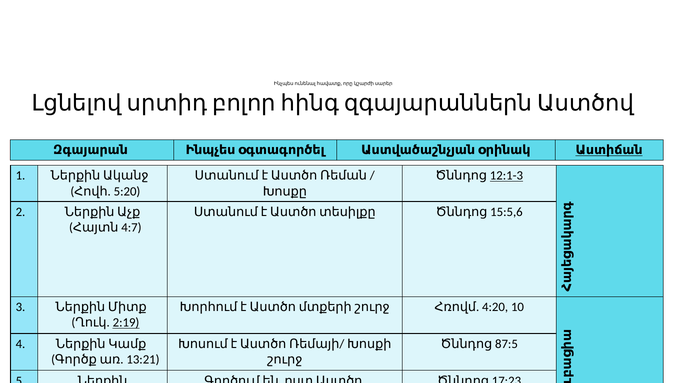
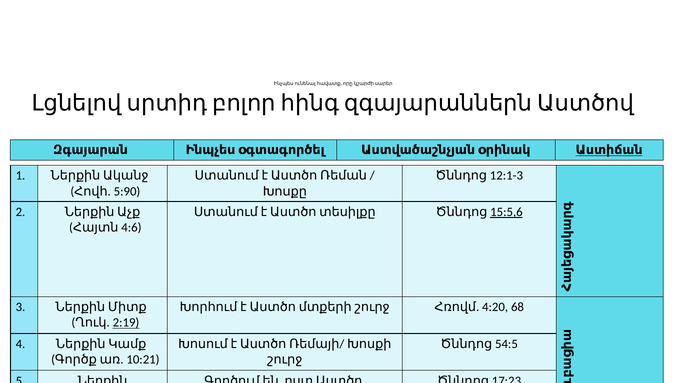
12:1-3 underline: present -> none
5:20: 5:20 -> 5:90
15:5,6 underline: none -> present
4:7: 4:7 -> 4:6
10: 10 -> 68
87:5: 87:5 -> 54:5
13:21: 13:21 -> 10:21
